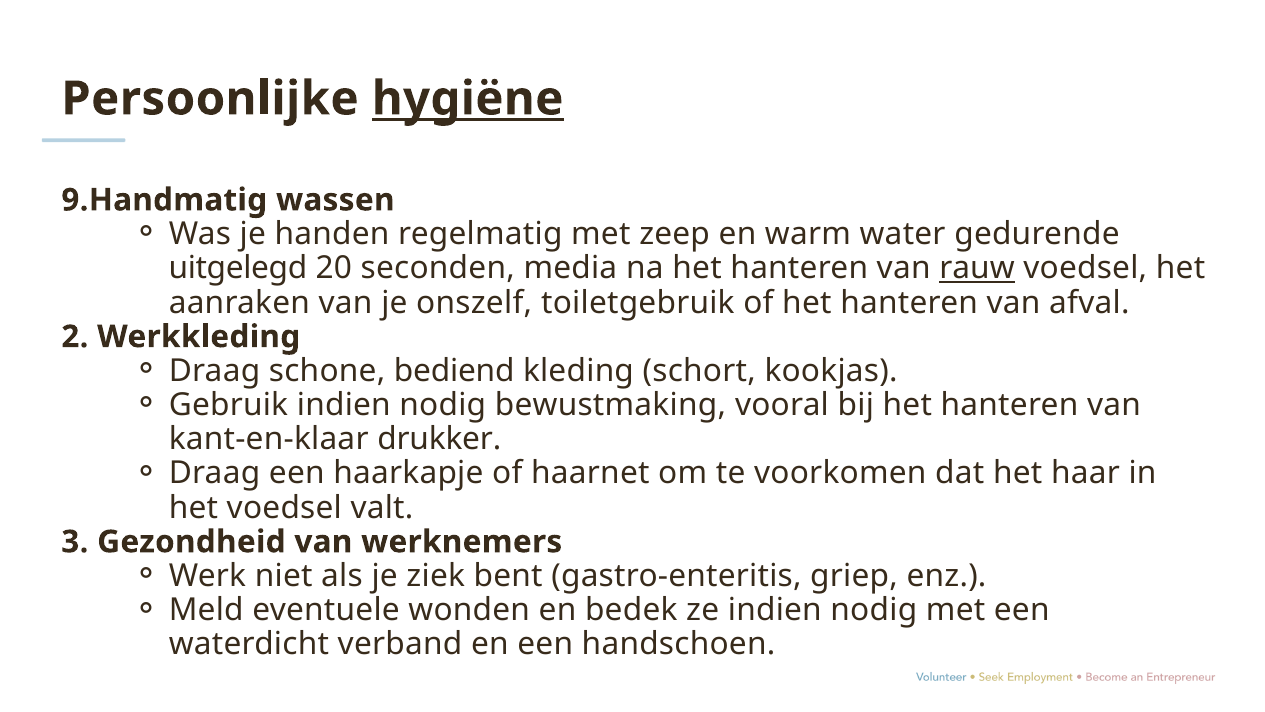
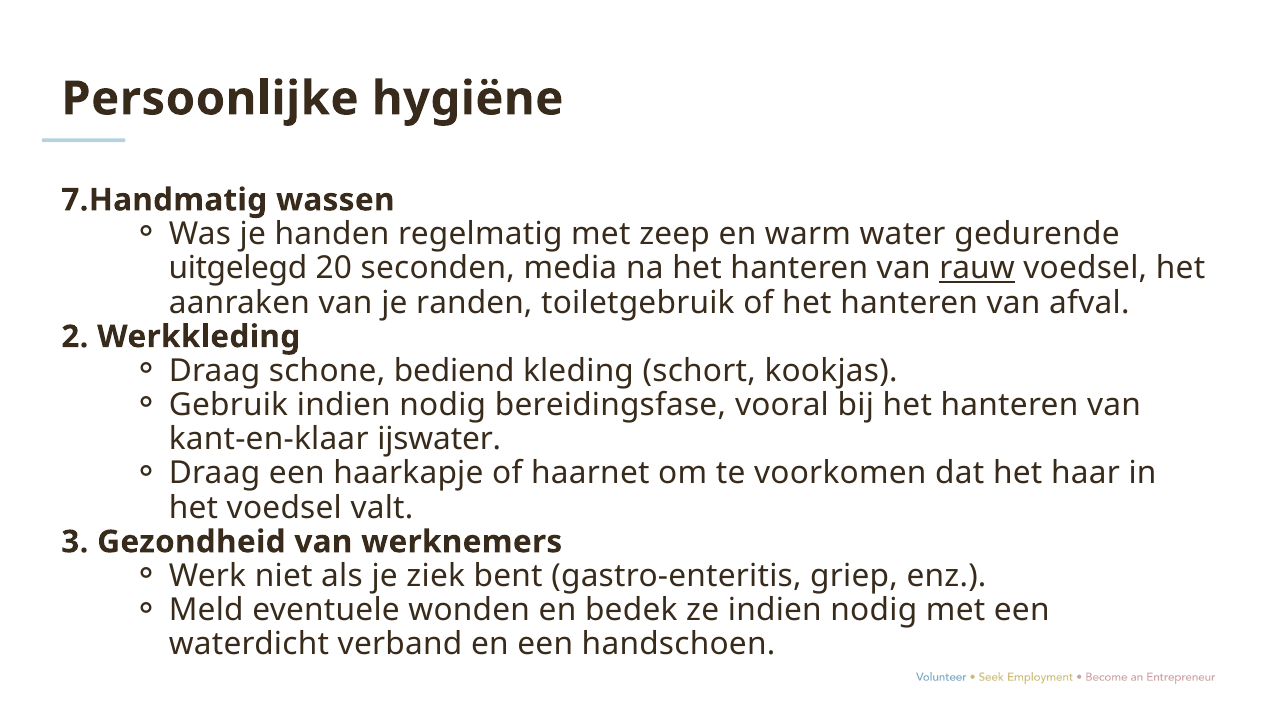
hygiëne underline: present -> none
9.Handmatig: 9.Handmatig -> 7.Handmatig
onszelf: onszelf -> randen
bewustmaking: bewustmaking -> bereidingsfase
drukker: drukker -> ijswater
